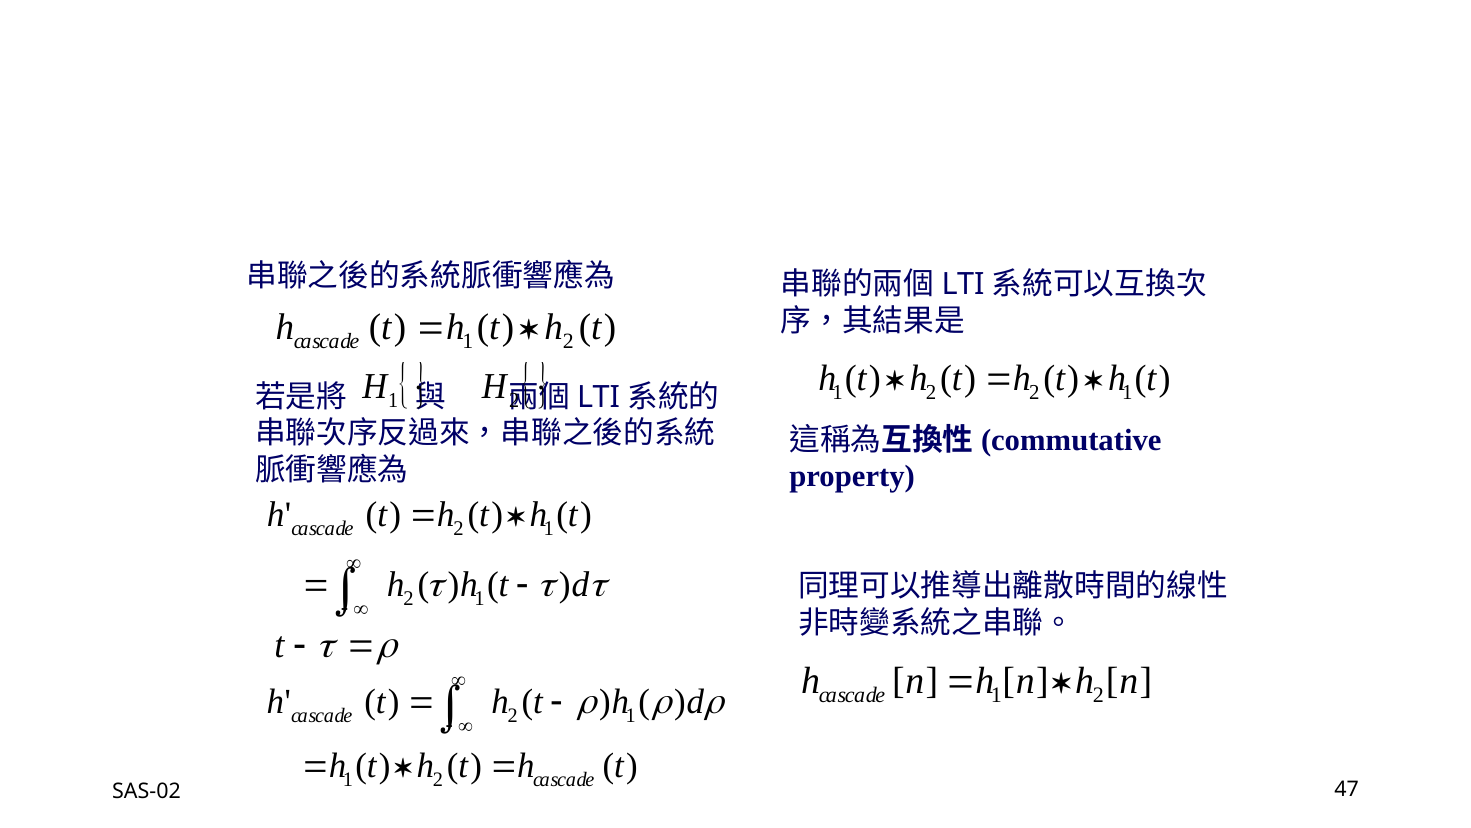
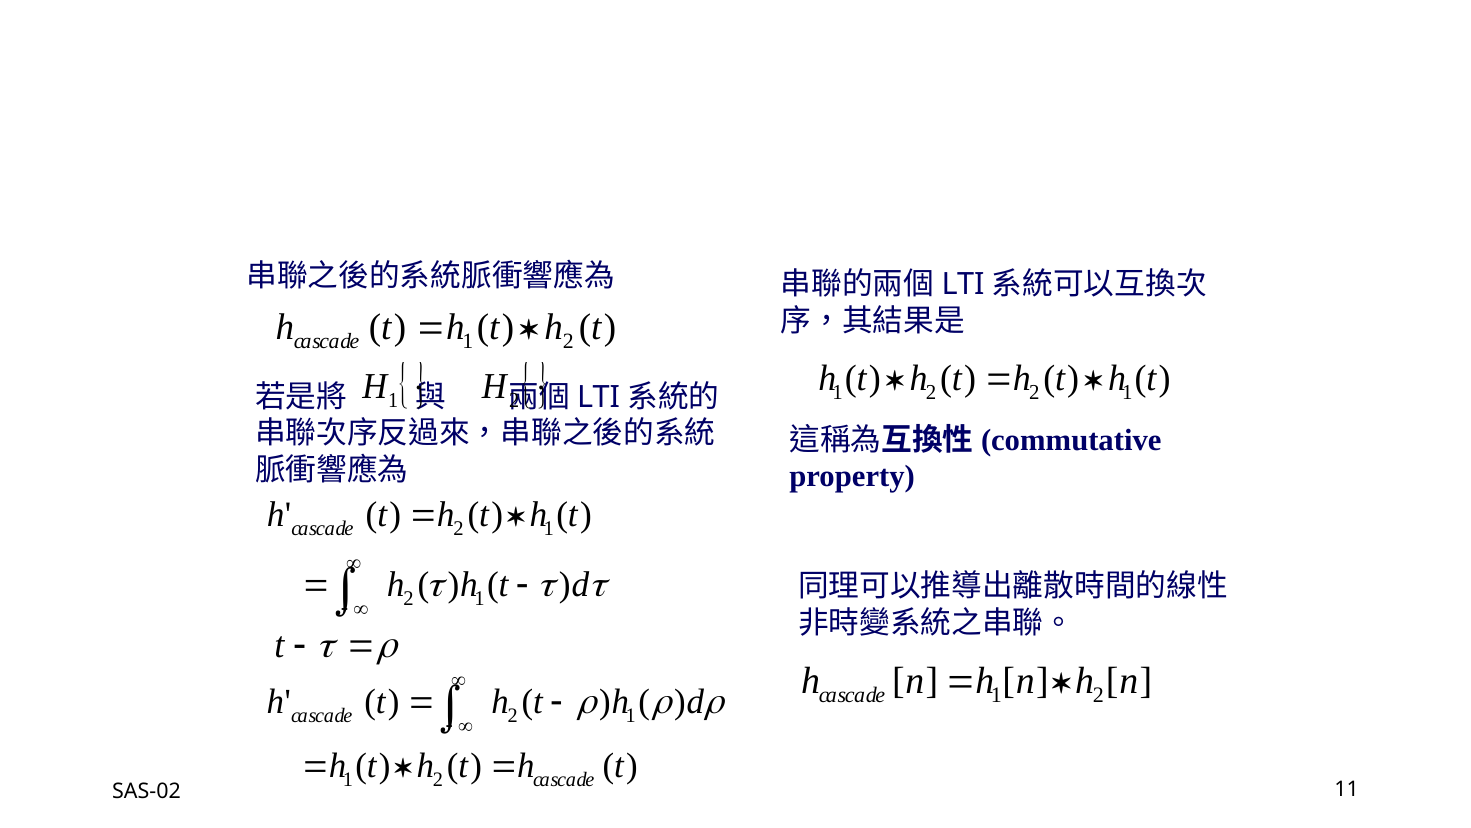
47: 47 -> 11
